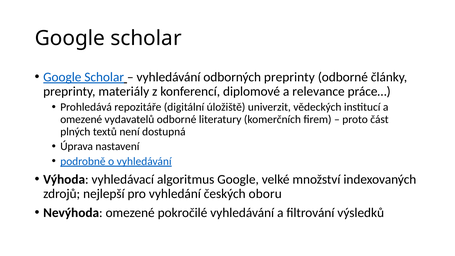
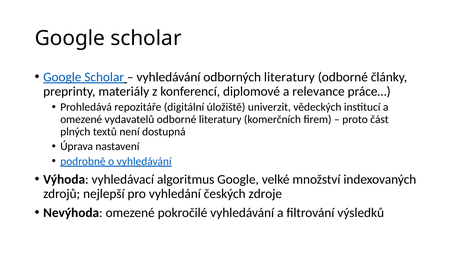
odborných preprinty: preprinty -> literatury
oboru: oboru -> zdroje
